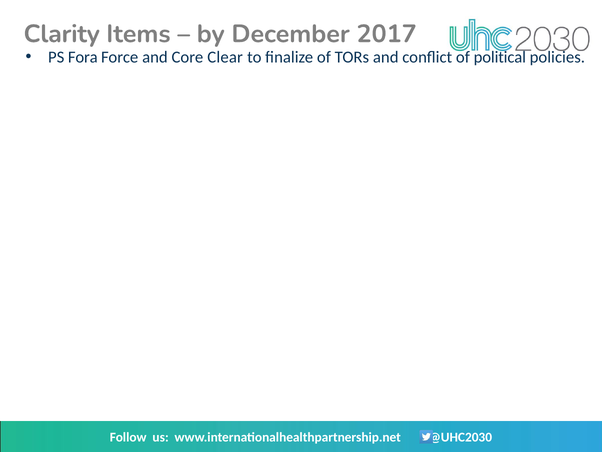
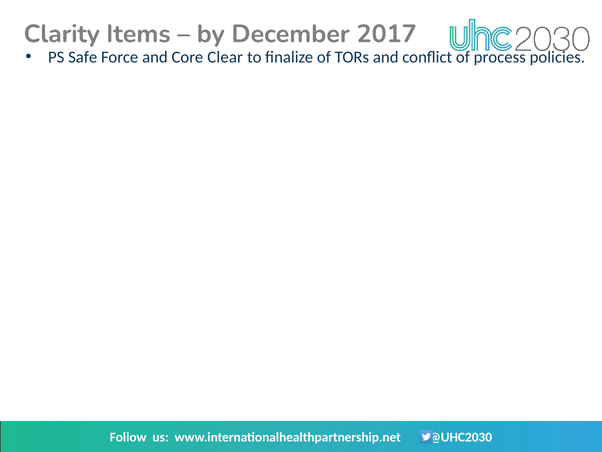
Fora: Fora -> Safe
political: political -> process
